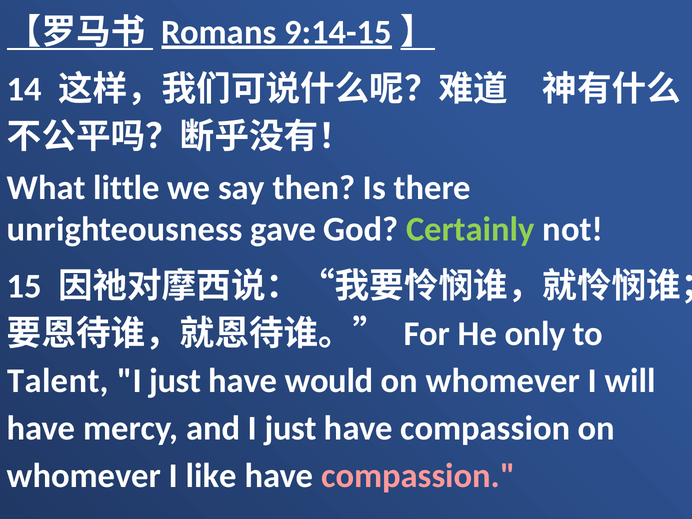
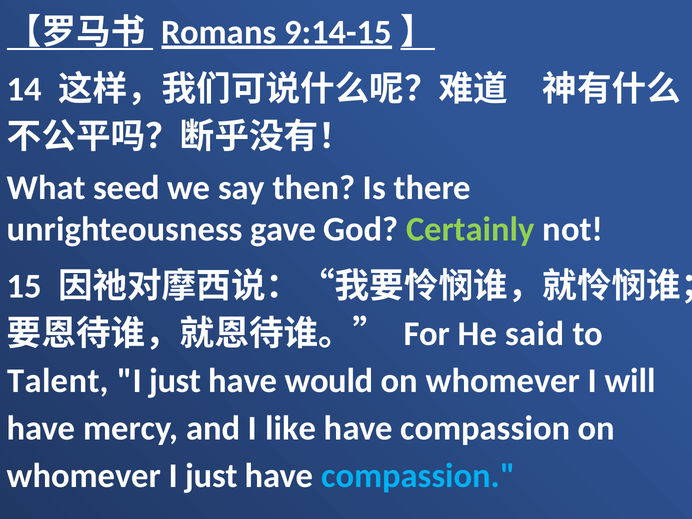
little: little -> seed
only: only -> said
and I just: just -> like
whomever I like: like -> just
compassion at (418, 476) colour: pink -> light blue
